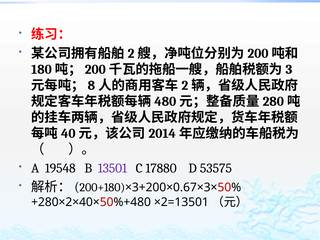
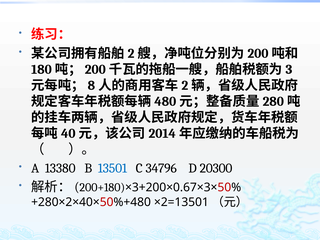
19548: 19548 -> 13380
13501 colour: purple -> blue
17880: 17880 -> 34796
53575: 53575 -> 20300
